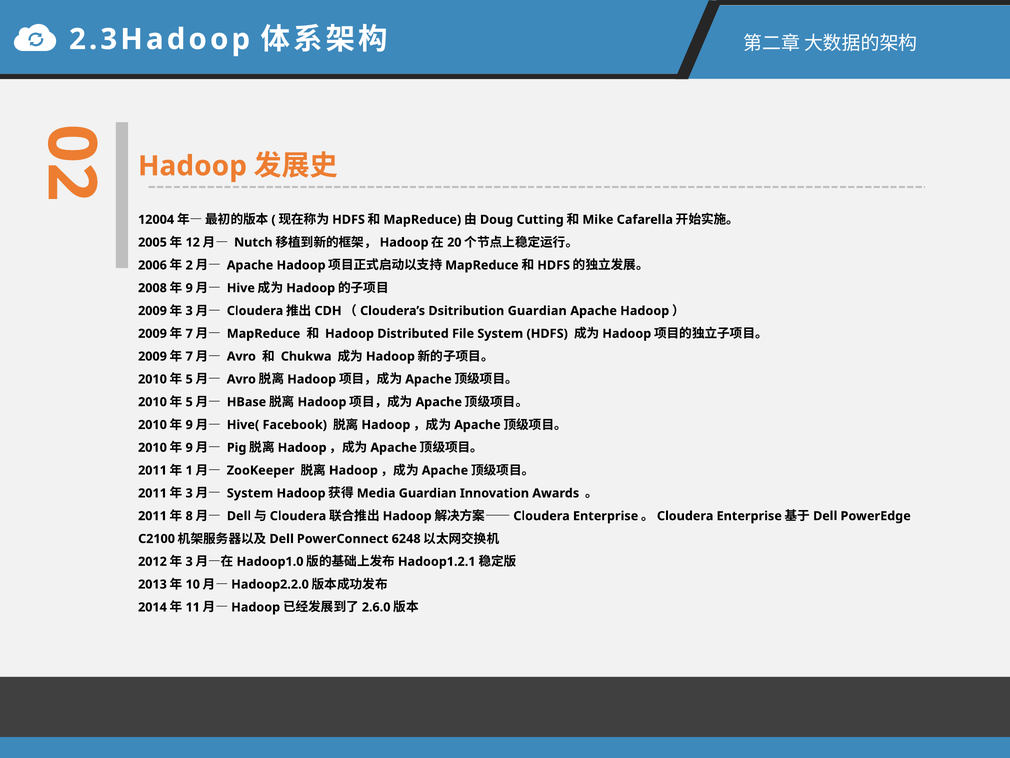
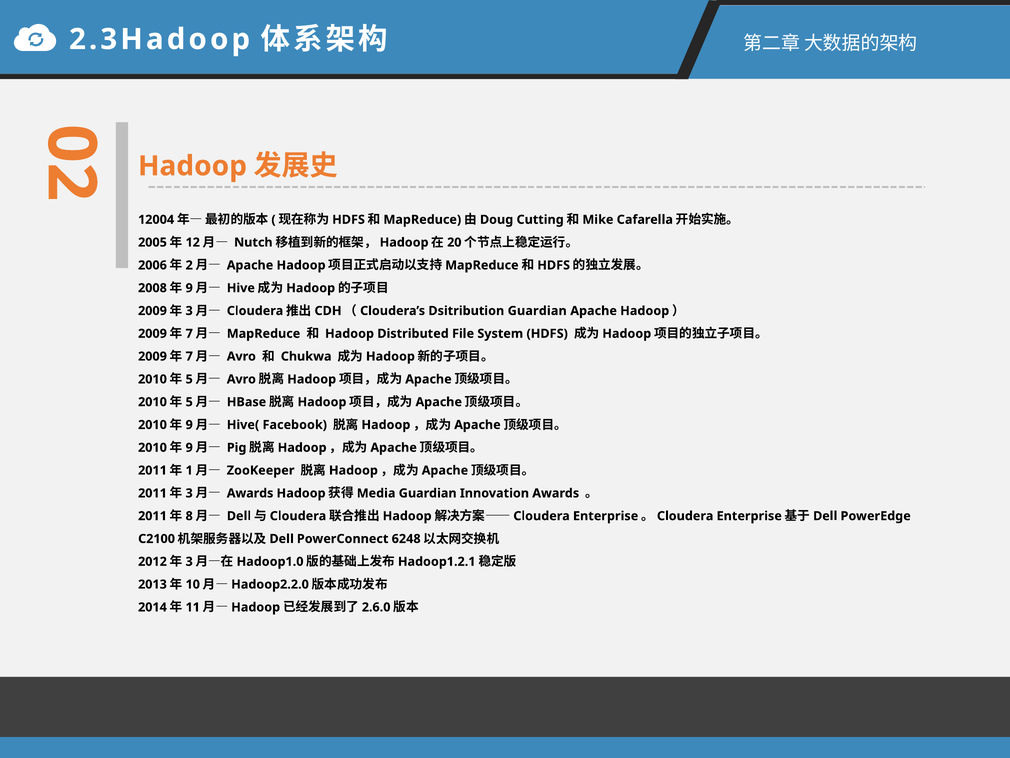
System at (250, 493): System -> Awards
